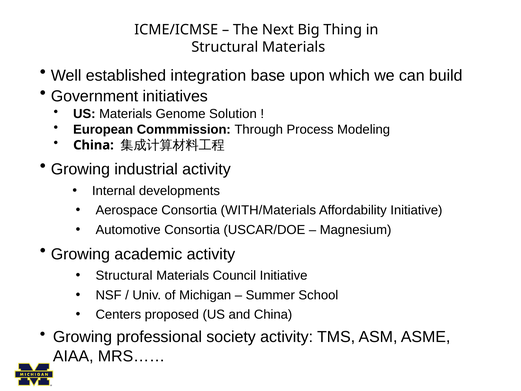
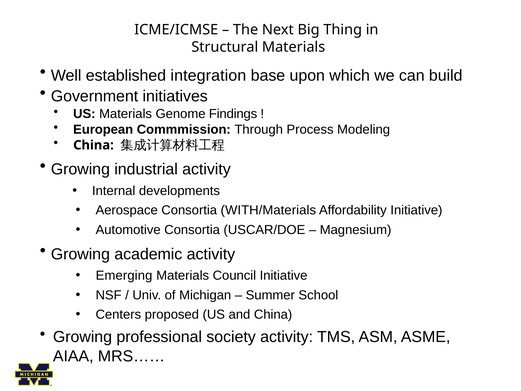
Solution: Solution -> Findings
Structural at (124, 275): Structural -> Emerging
